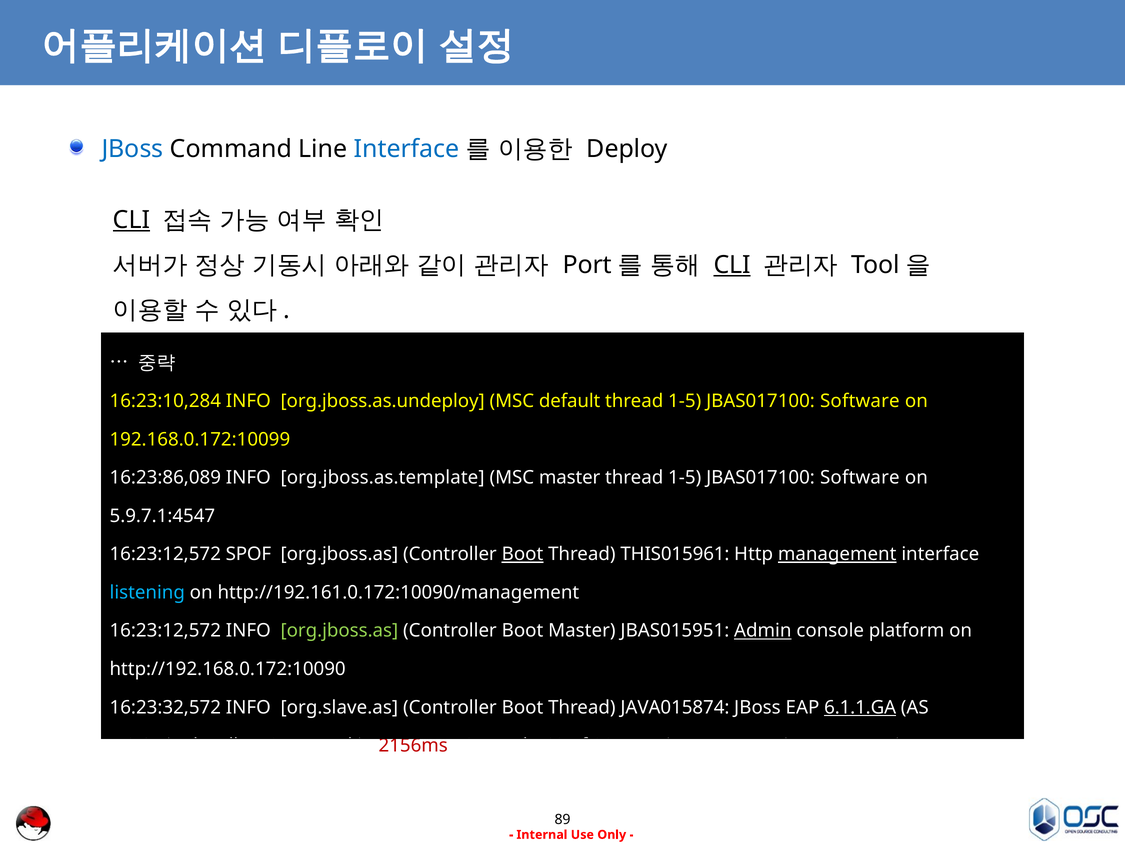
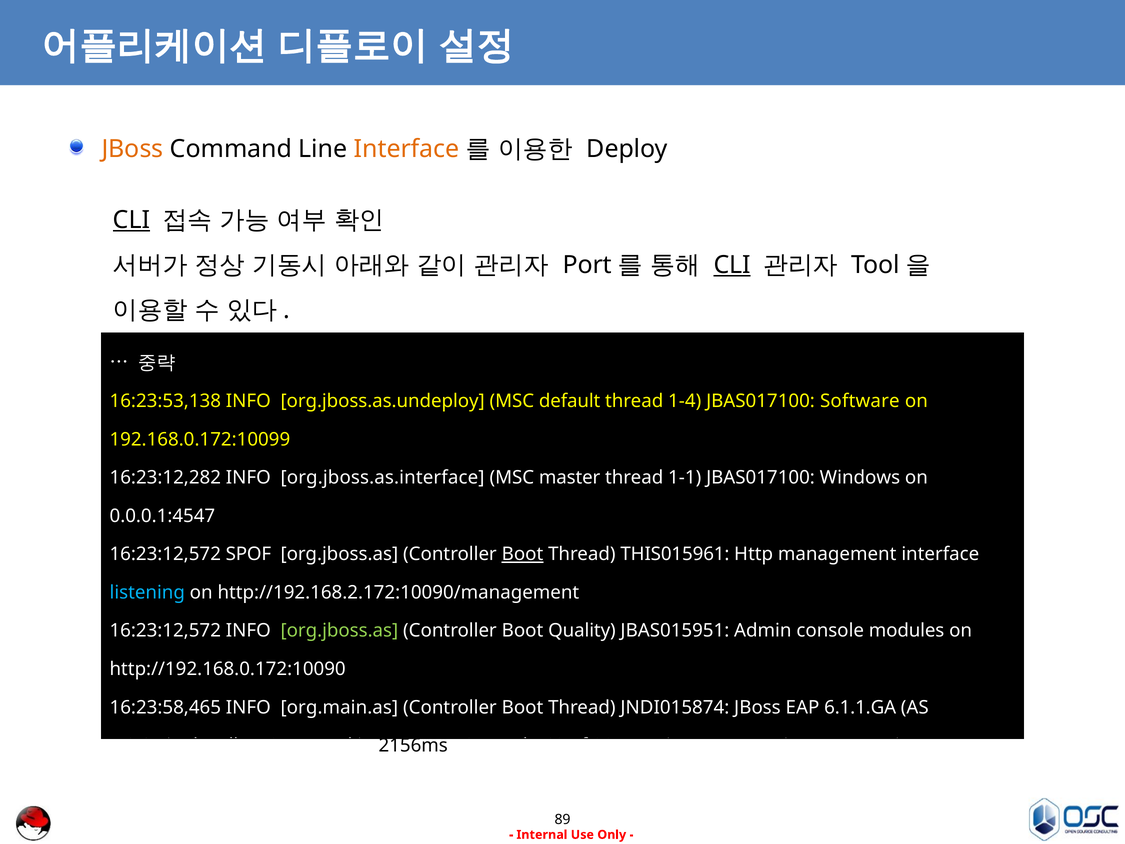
JBoss at (132, 149) colour: blue -> orange
Interface at (407, 149) colour: blue -> orange
16:23:10,284: 16:23:10,284 -> 16:23:53,138
1-5 at (685, 401): 1-5 -> 1-4
16:23:86,089: 16:23:86,089 -> 16:23:12,282
org.jboss.as.template: org.jboss.as.template -> org.jboss.as.interface
1-5 at (685, 478): 1-5 -> 1-1
Software at (860, 478): Software -> Windows
5.9.7.1:4547: 5.9.7.1:4547 -> 0.0.0.1:4547
management underline: present -> none
http://192.161.0.172:10090/management: http://192.161.0.172:10090/management -> http://192.168.2.172:10090/management
Boot Master: Master -> Quality
Admin underline: present -> none
platform: platform -> modules
16:23:32,572: 16:23:32,572 -> 16:23:58,465
org.slave.as: org.slave.as -> org.main.as
JAVA015874: JAVA015874 -> JNDI015874
6.1.1.GA underline: present -> none
2156ms colour: red -> black
